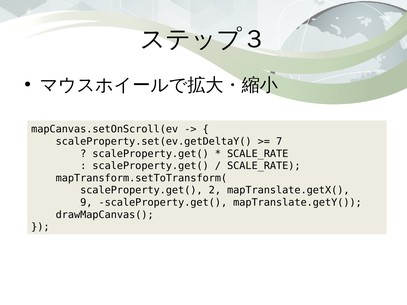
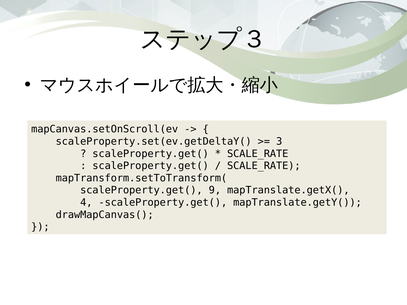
7: 7 -> 3
2: 2 -> 9
9: 9 -> 4
